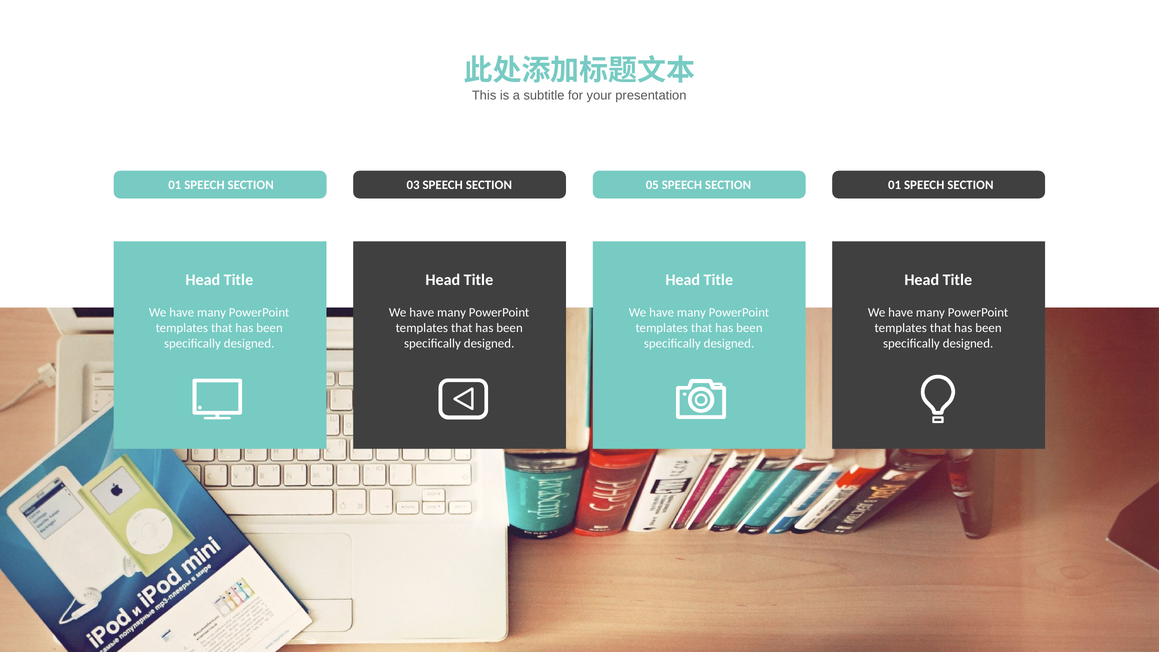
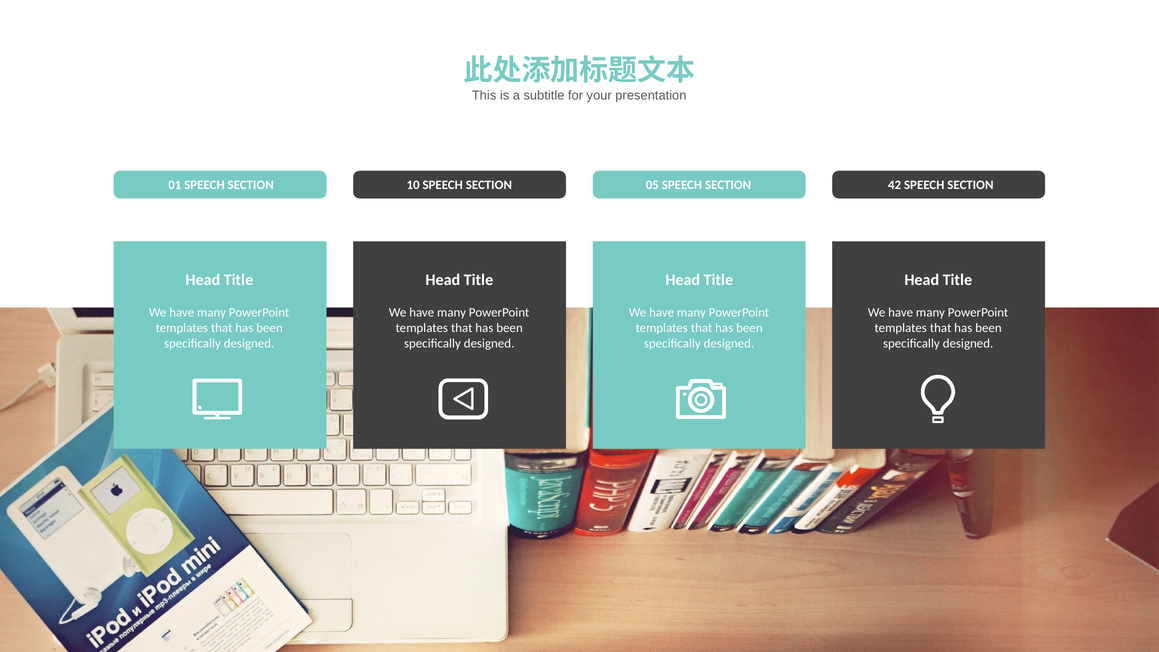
03: 03 -> 10
SECTION 01: 01 -> 42
